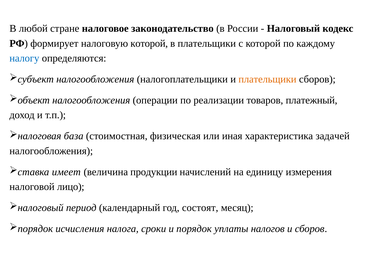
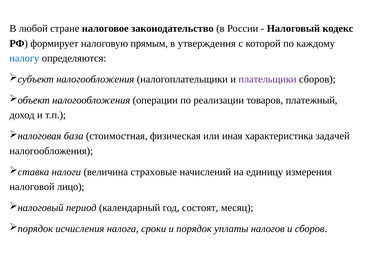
налоговую которой: которой -> прямым
в плательщики: плательщики -> утверждения
плательщики at (267, 79) colour: orange -> purple
имеет: имеет -> налоги
продукции: продукции -> страховые
